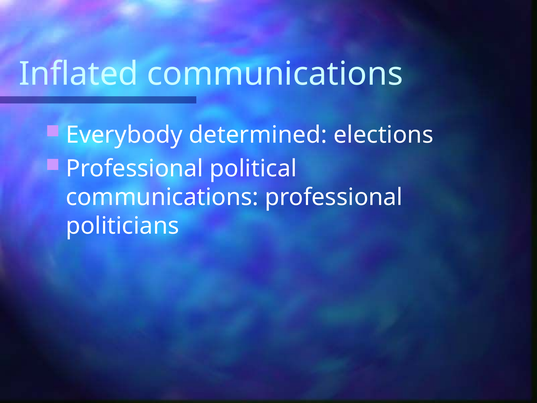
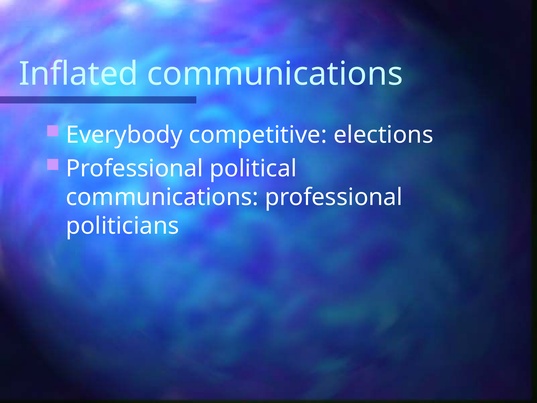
determined: determined -> competitive
